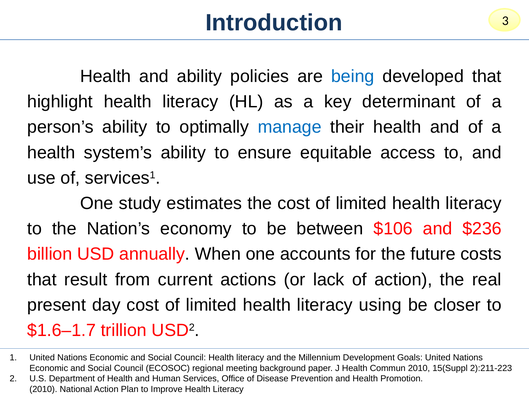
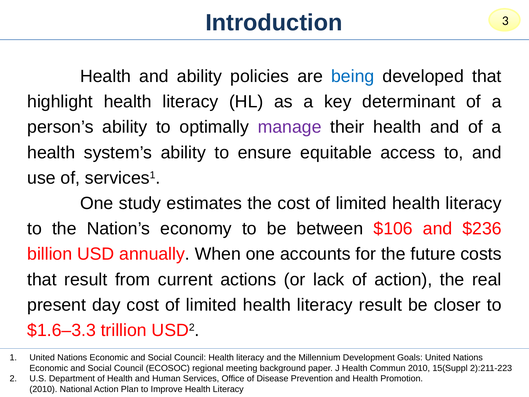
manage colour: blue -> purple
literacy using: using -> result
$1.6–1.7: $1.6–1.7 -> $1.6–3.3
